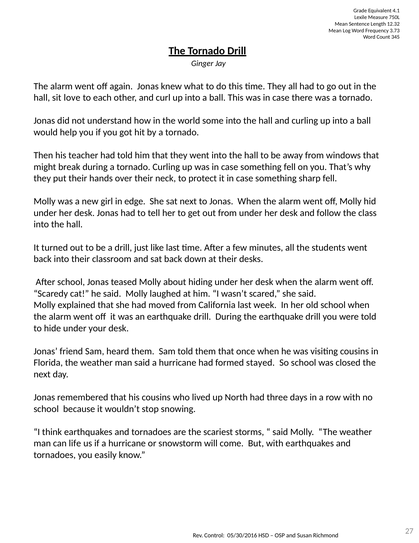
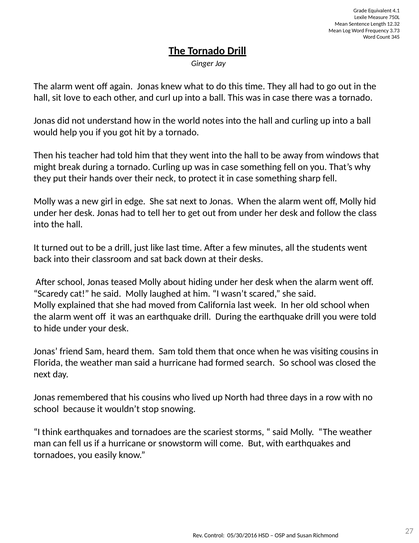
some: some -> notes
stayed: stayed -> search
can life: life -> fell
